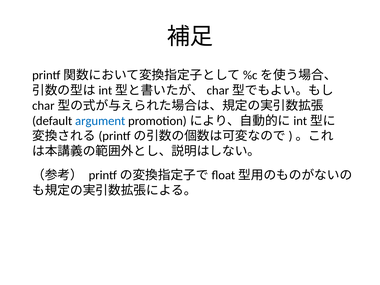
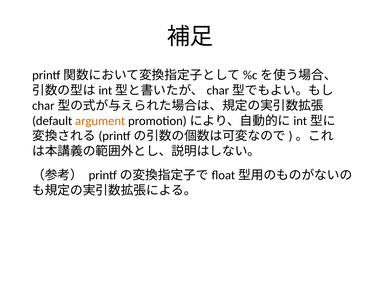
argument colour: blue -> orange
